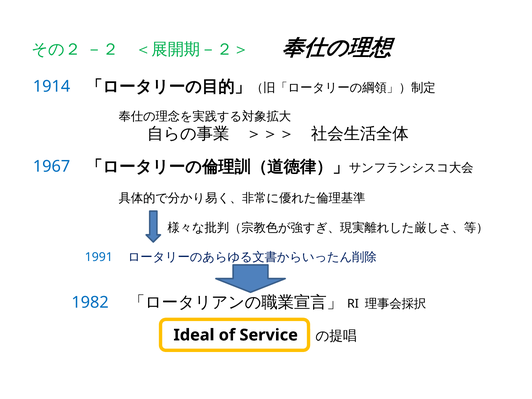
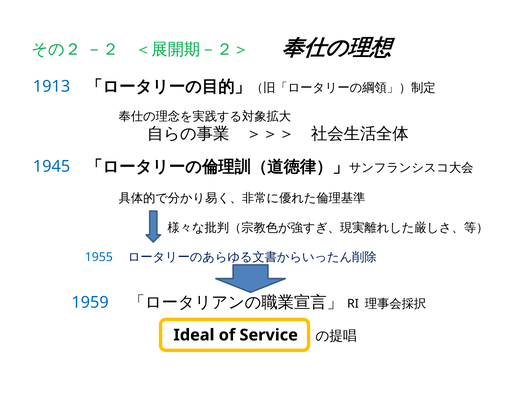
1914: 1914 -> 1913
1967: 1967 -> 1945
1991: 1991 -> 1955
1982: 1982 -> 1959
